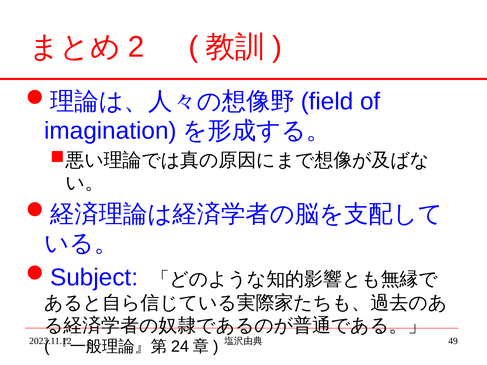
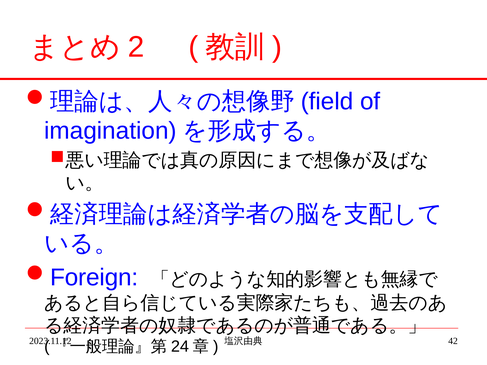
Subject: Subject -> Foreign
49: 49 -> 42
